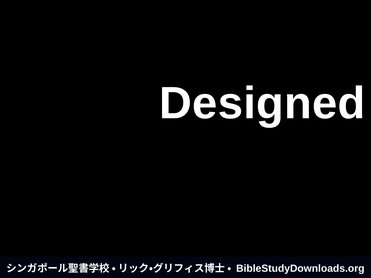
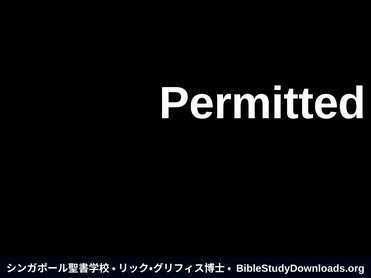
Designed: Designed -> Permitted
